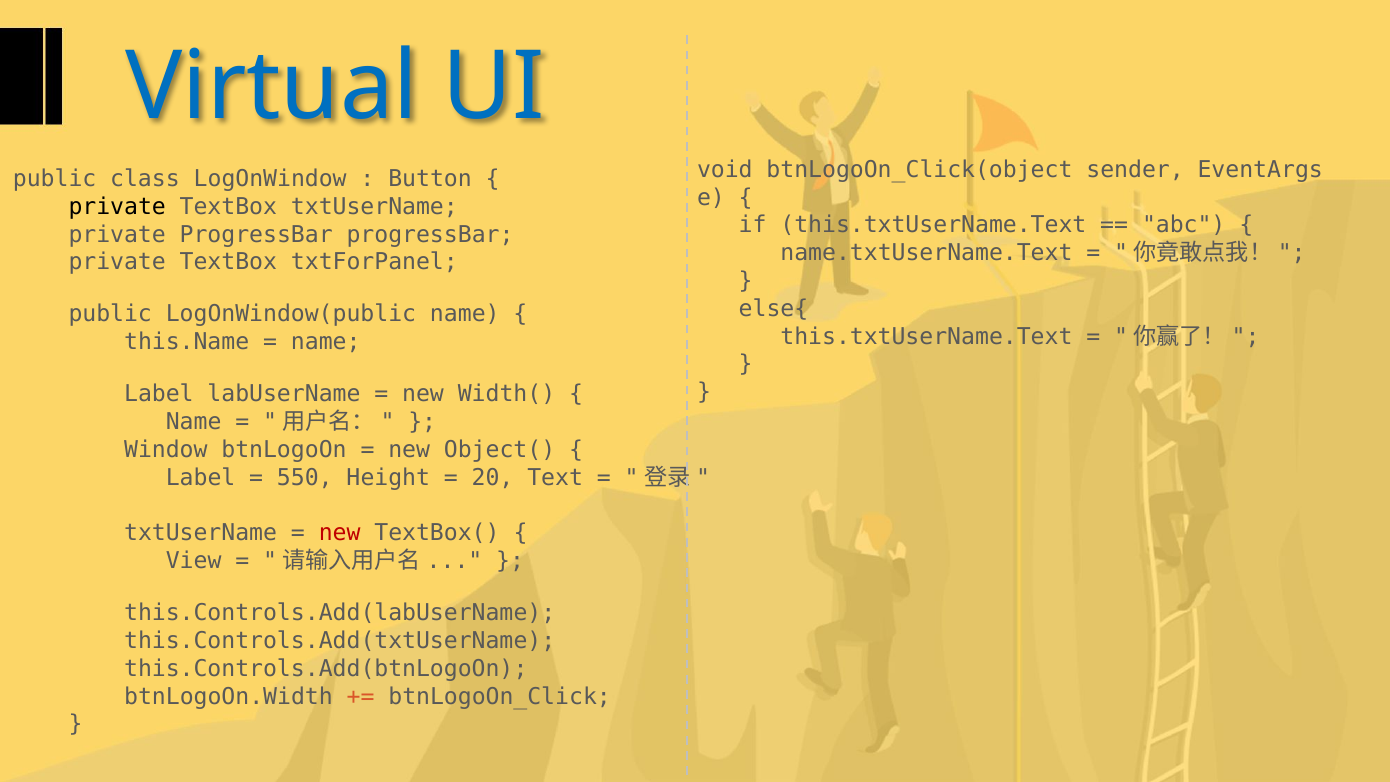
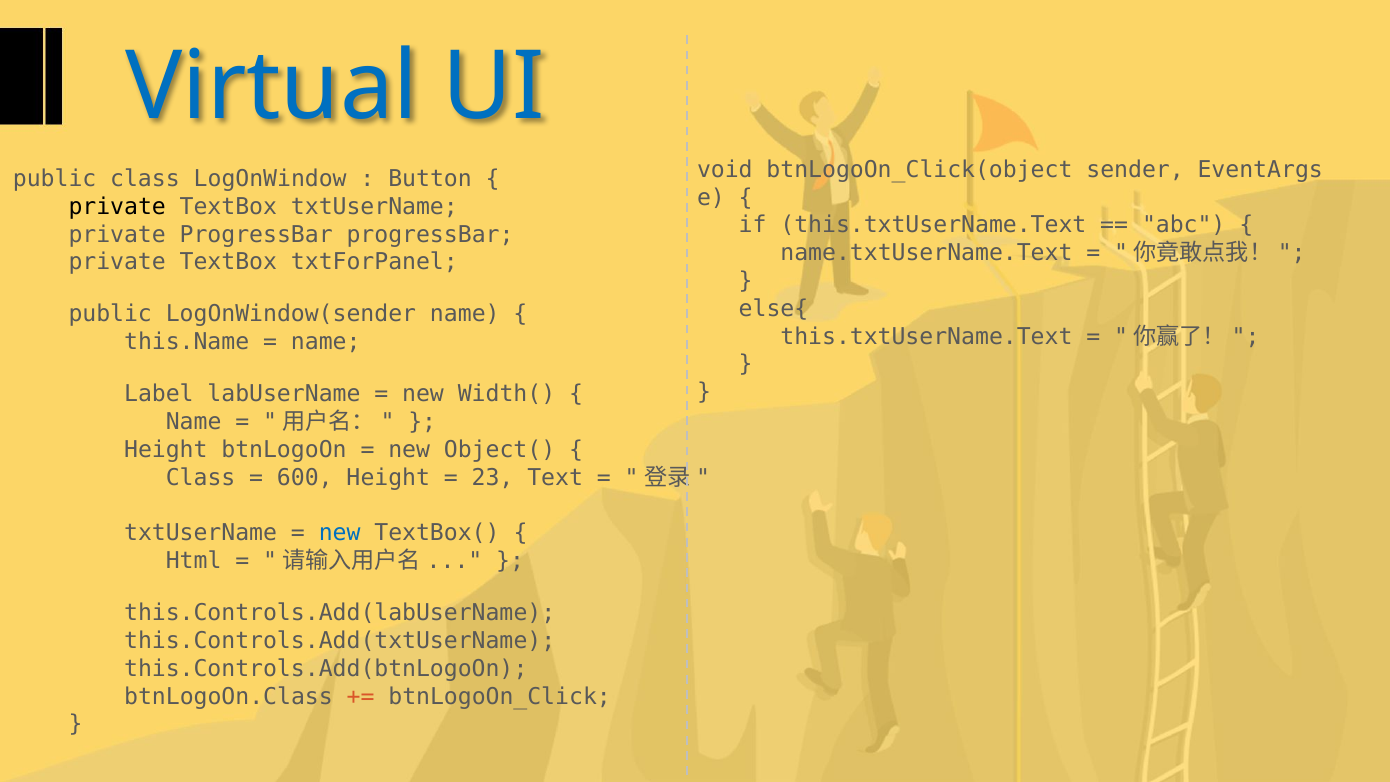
LogOnWindow(public: LogOnWindow(public -> LogOnWindow(sender
Window at (166, 450): Window -> Height
Label at (201, 478): Label -> Class
550: 550 -> 600
20: 20 -> 23
new at (340, 533) colour: red -> blue
View: View -> Html
btnLogoOn.Width: btnLogoOn.Width -> btnLogoOn.Class
